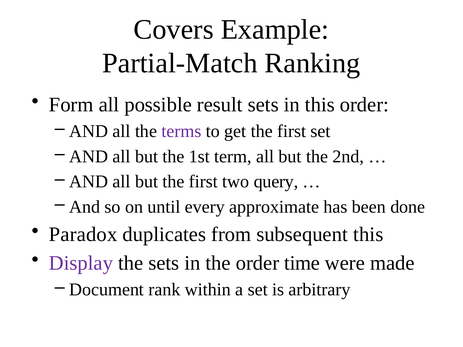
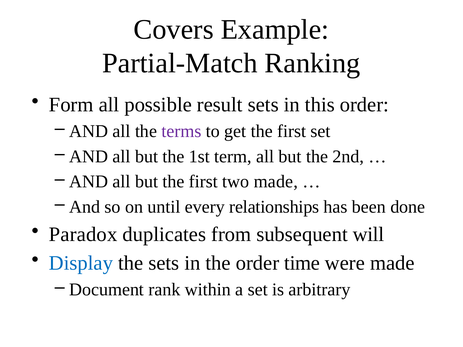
two query: query -> made
approximate: approximate -> relationships
subsequent this: this -> will
Display colour: purple -> blue
